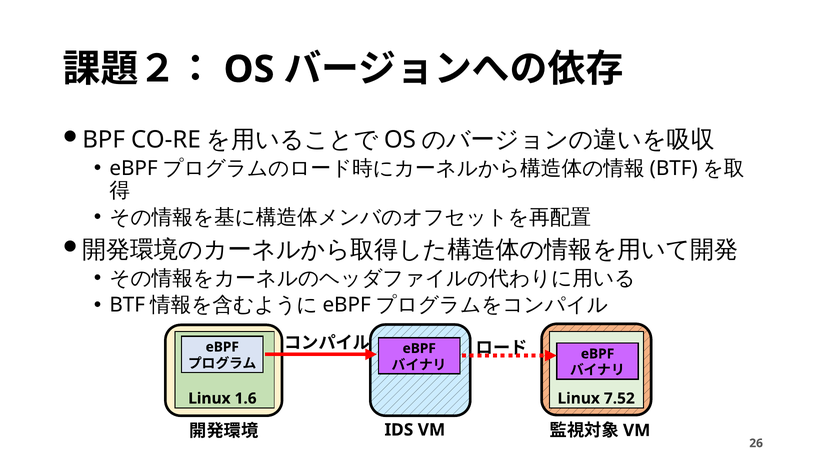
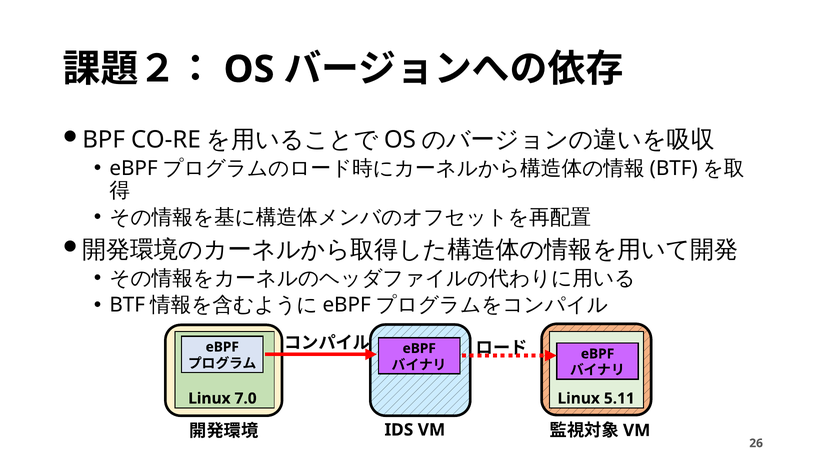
1.6: 1.6 -> 7.0
7.52: 7.52 -> 5.11
